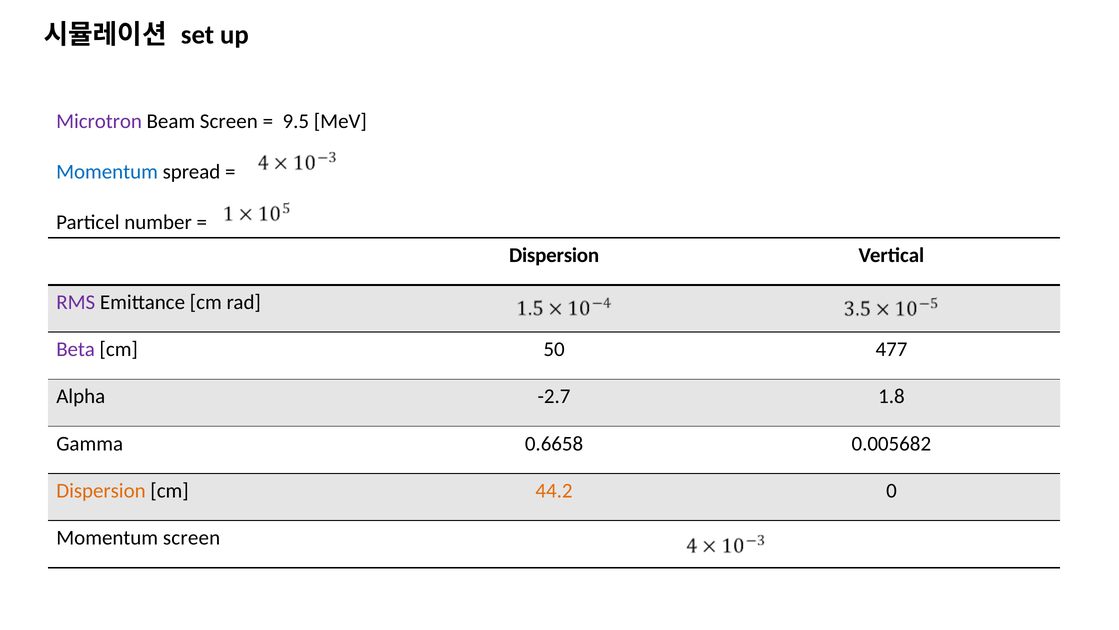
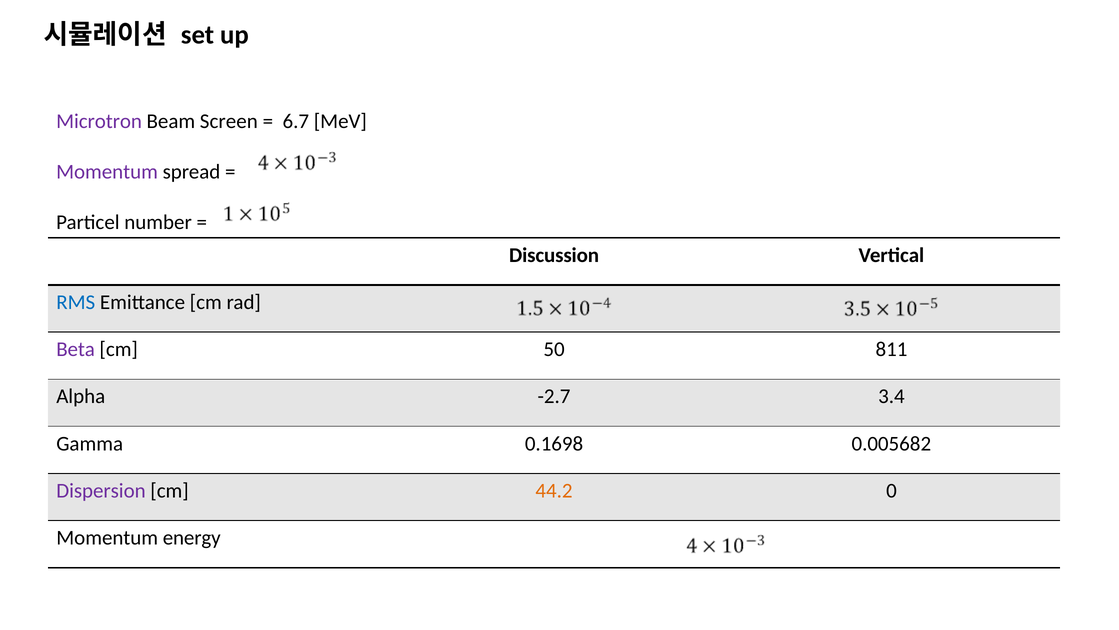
9.5: 9.5 -> 6.7
Momentum at (107, 172) colour: blue -> purple
Dispersion at (554, 255): Dispersion -> Discussion
RMS colour: purple -> blue
477: 477 -> 811
1.8: 1.8 -> 3.4
0.6658: 0.6658 -> 0.1698
Dispersion at (101, 490) colour: orange -> purple
Momentum screen: screen -> energy
